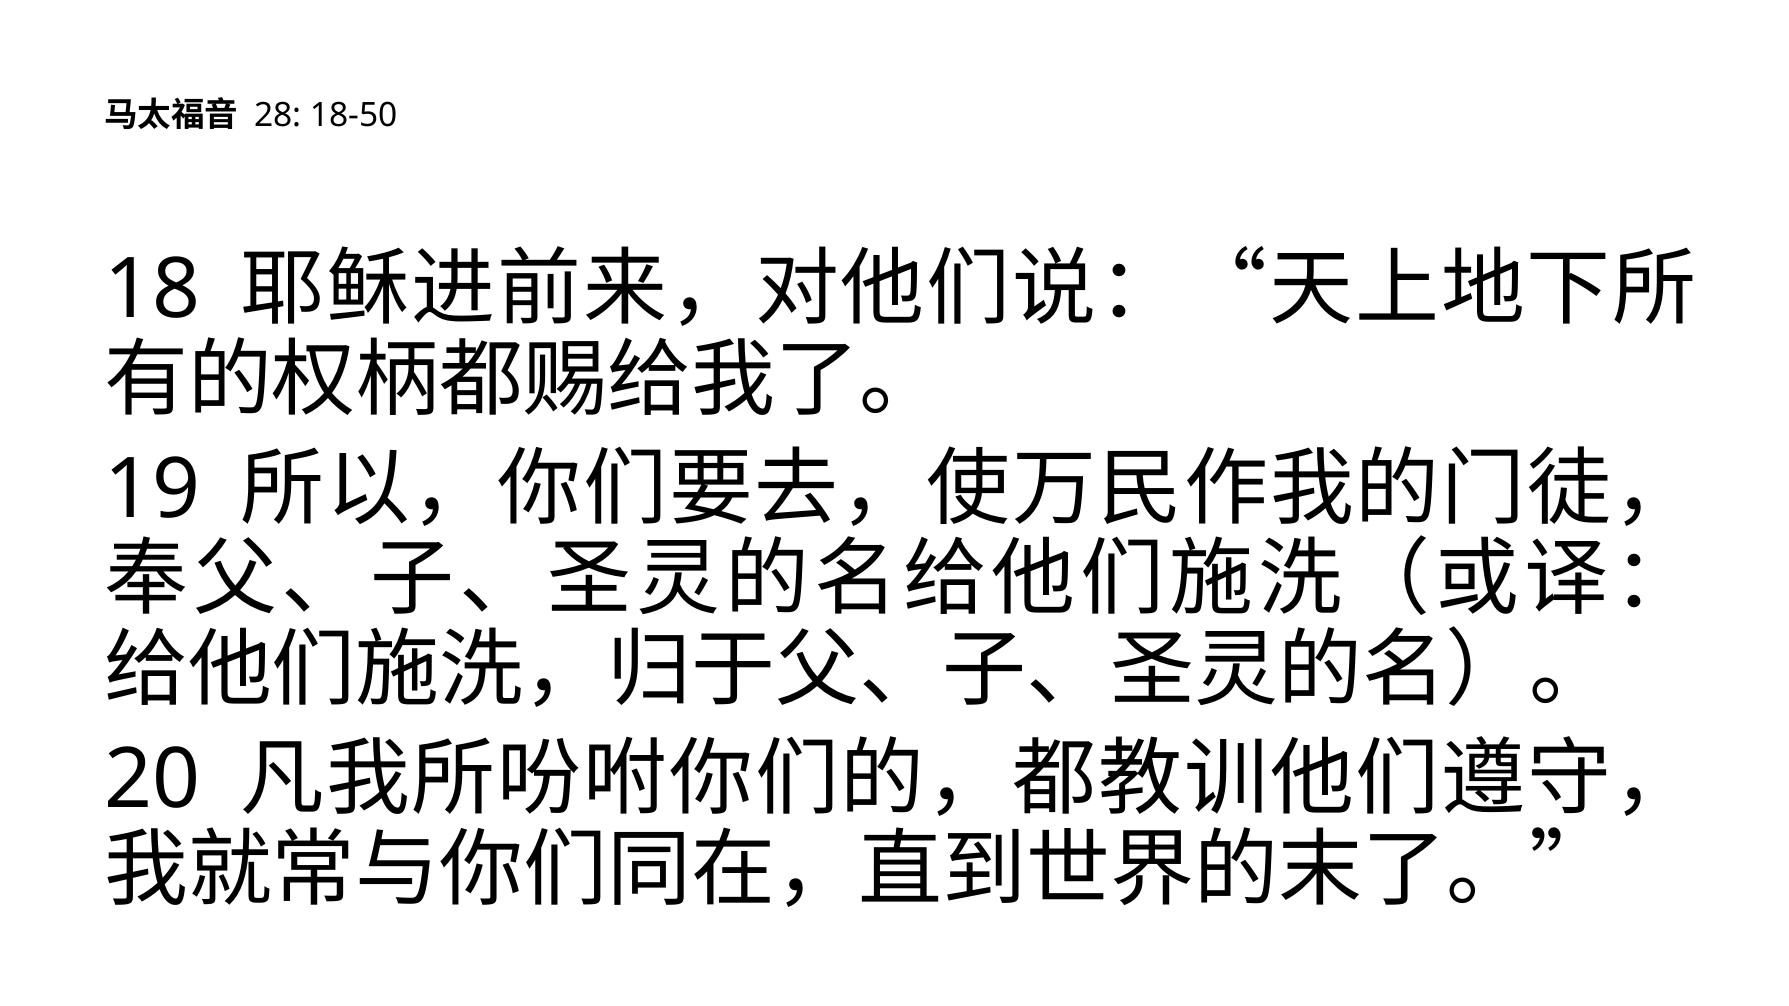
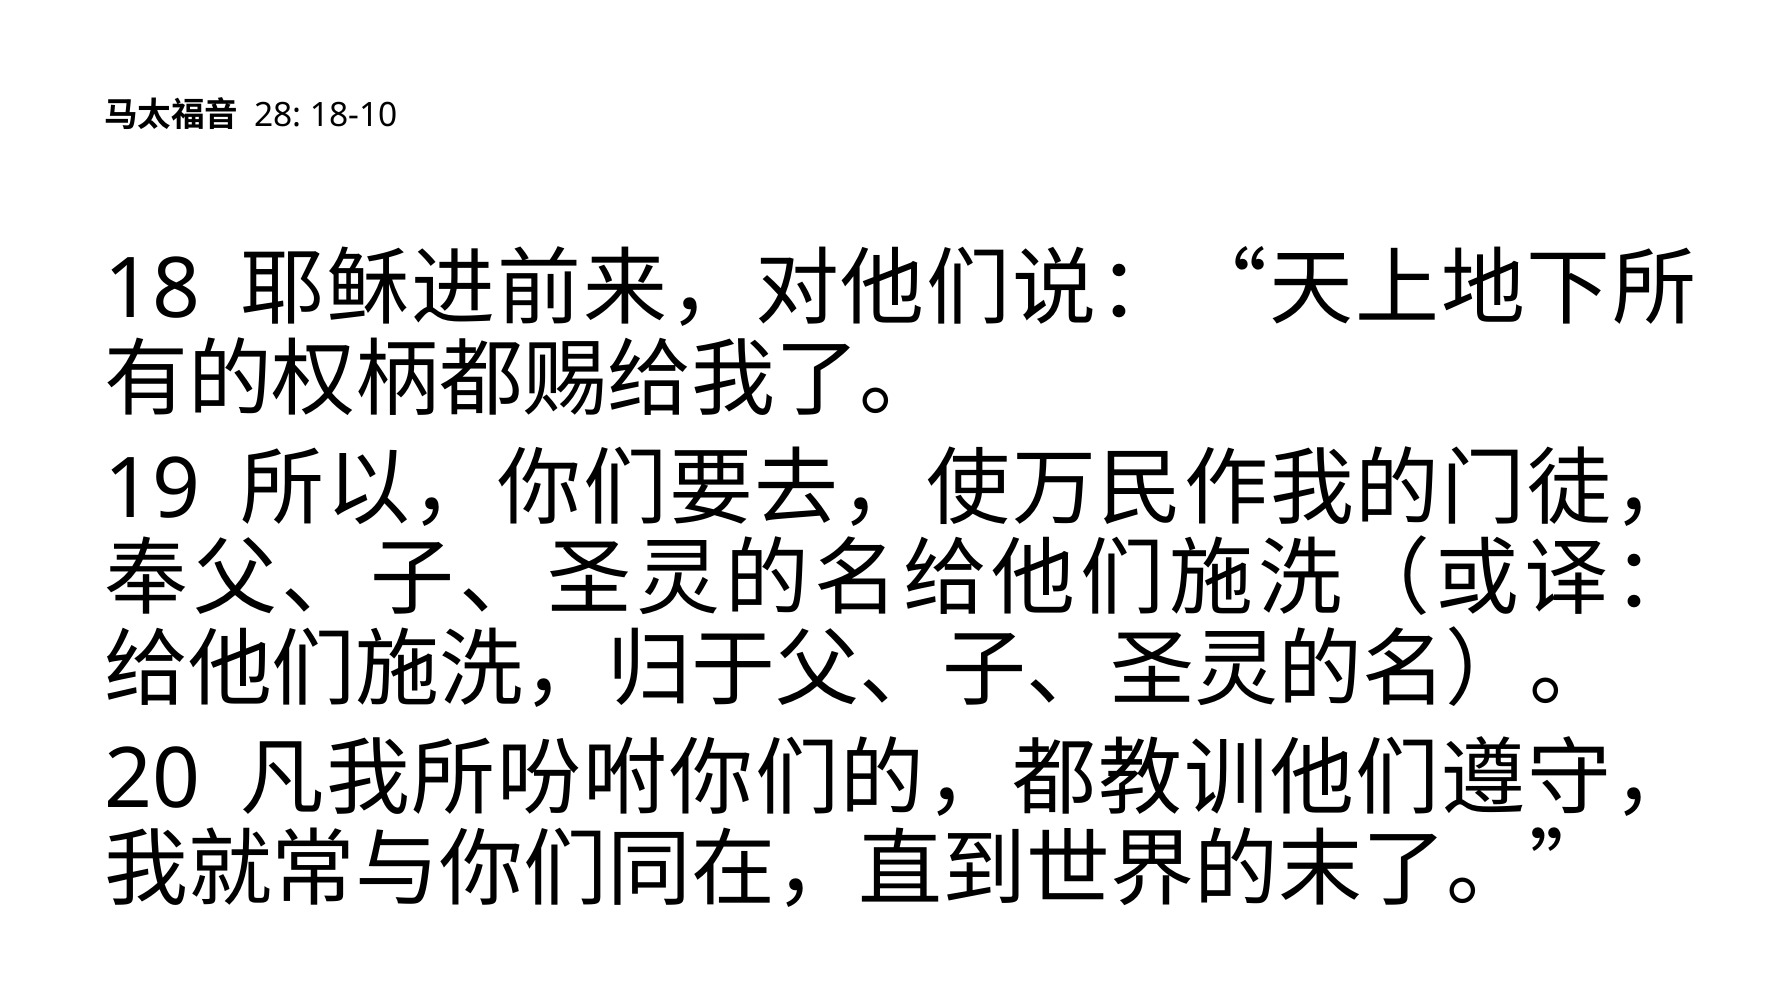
18-50: 18-50 -> 18-10
